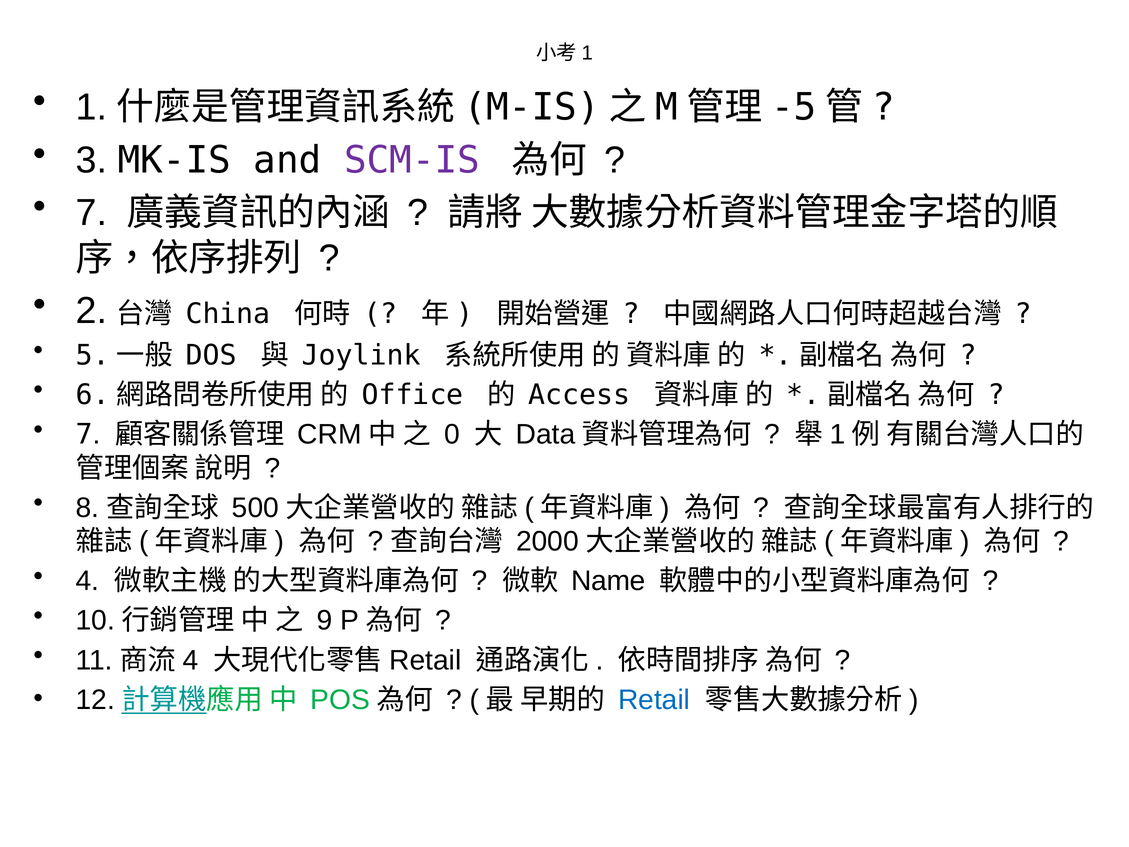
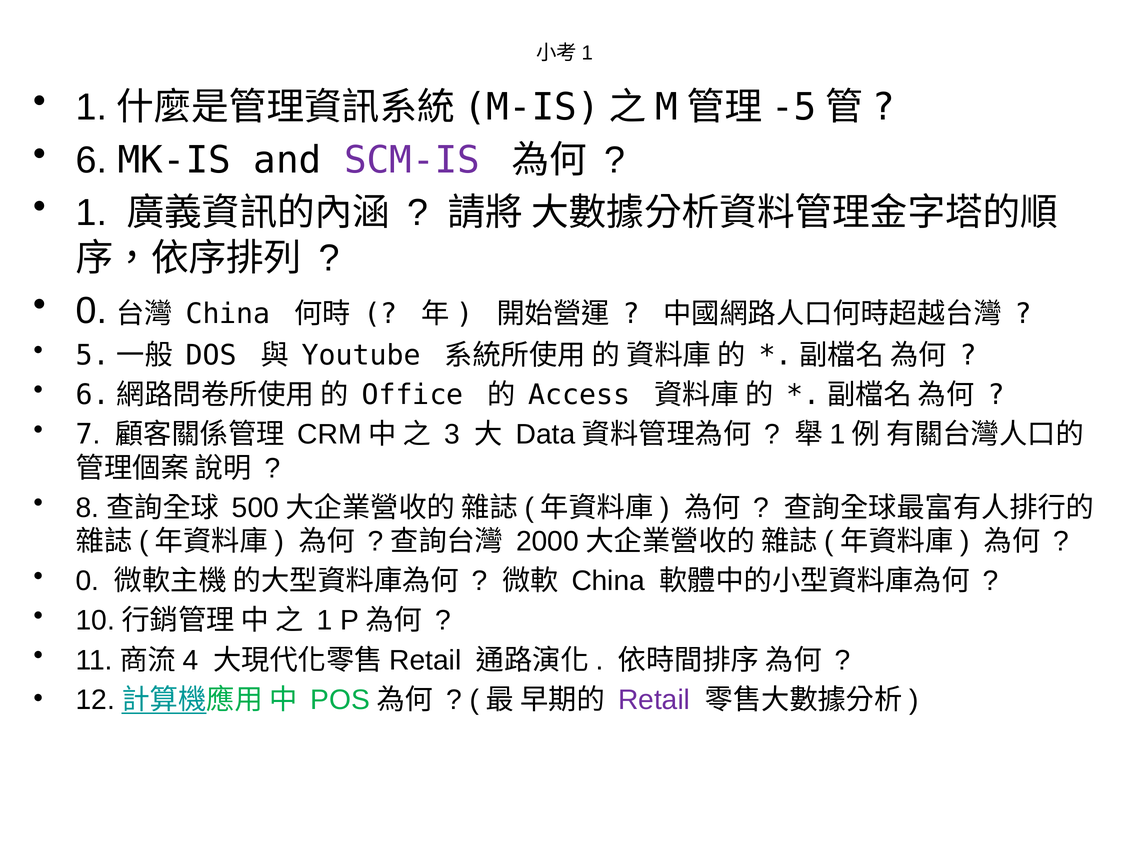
3: 3 -> 6
7 at (92, 213): 7 -> 1
2 at (92, 311): 2 -> 0
Joylink: Joylink -> Youtube
0: 0 -> 3
4 at (88, 581): 4 -> 0
Name at (608, 581): Name -> China
9 at (324, 620): 9 -> 1
Retail colour: blue -> purple
